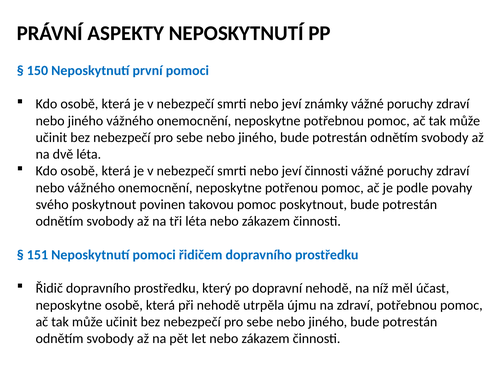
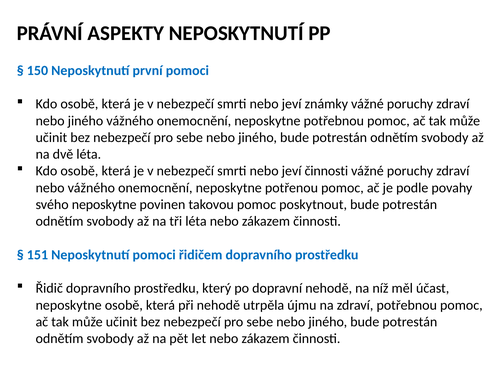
svého poskytnout: poskytnout -> neposkytne
